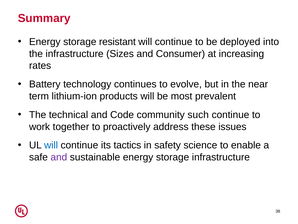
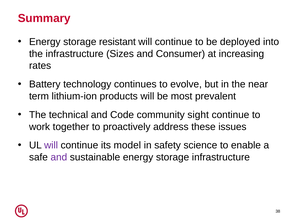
such: such -> sight
will at (51, 145) colour: blue -> purple
tactics: tactics -> model
